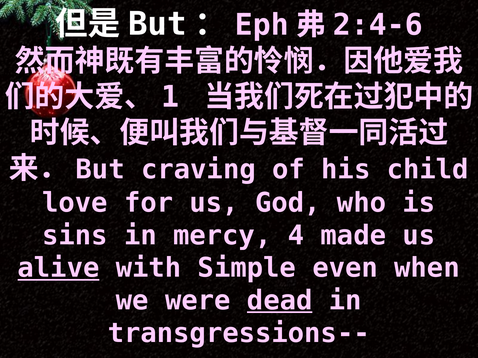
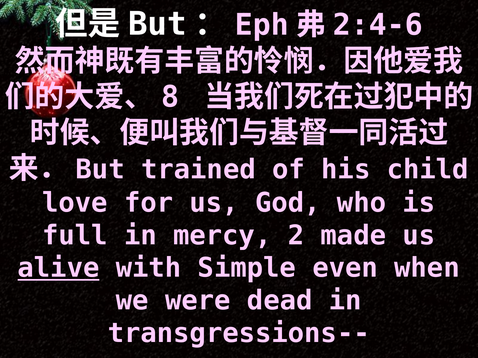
1: 1 -> 8
craving: craving -> trained
sins: sins -> full
4: 4 -> 2
dead underline: present -> none
